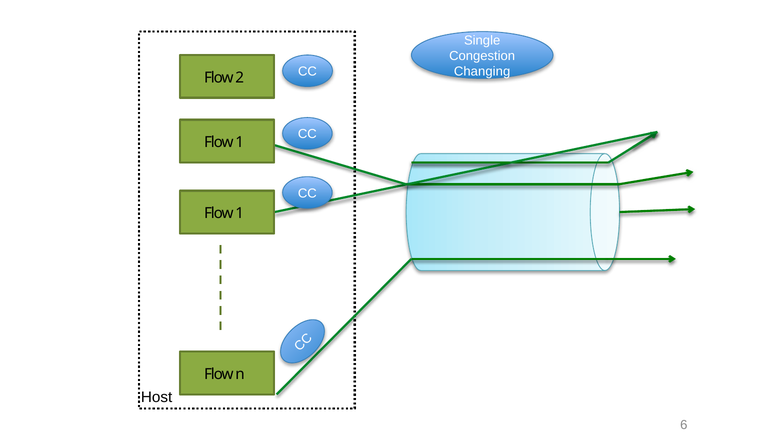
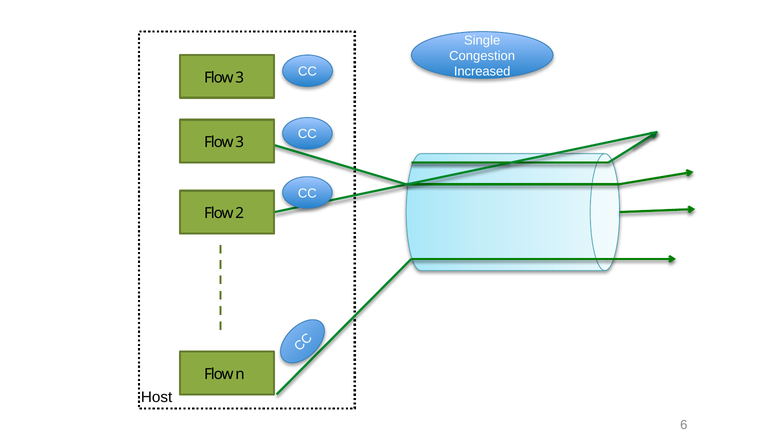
Changing: Changing -> Increased
2 at (240, 78): 2 -> 3
1 at (240, 142): 1 -> 3
1 at (240, 213): 1 -> 2
